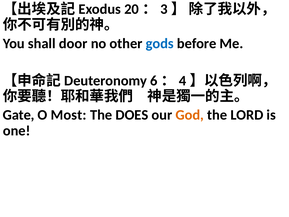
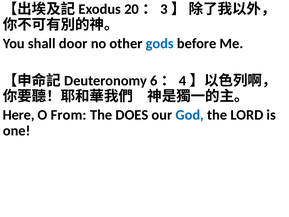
Gate: Gate -> Here
Most: Most -> From
God colour: orange -> blue
